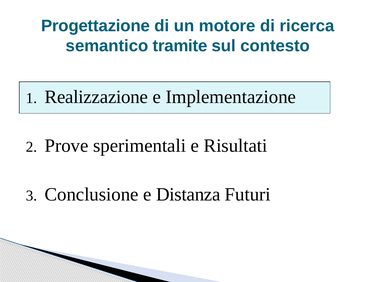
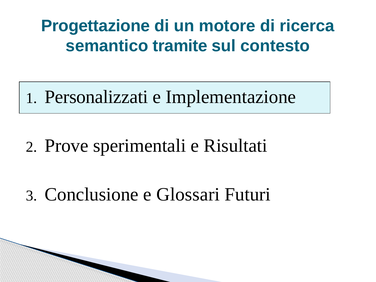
Realizzazione: Realizzazione -> Personalizzati
Distanza: Distanza -> Glossari
